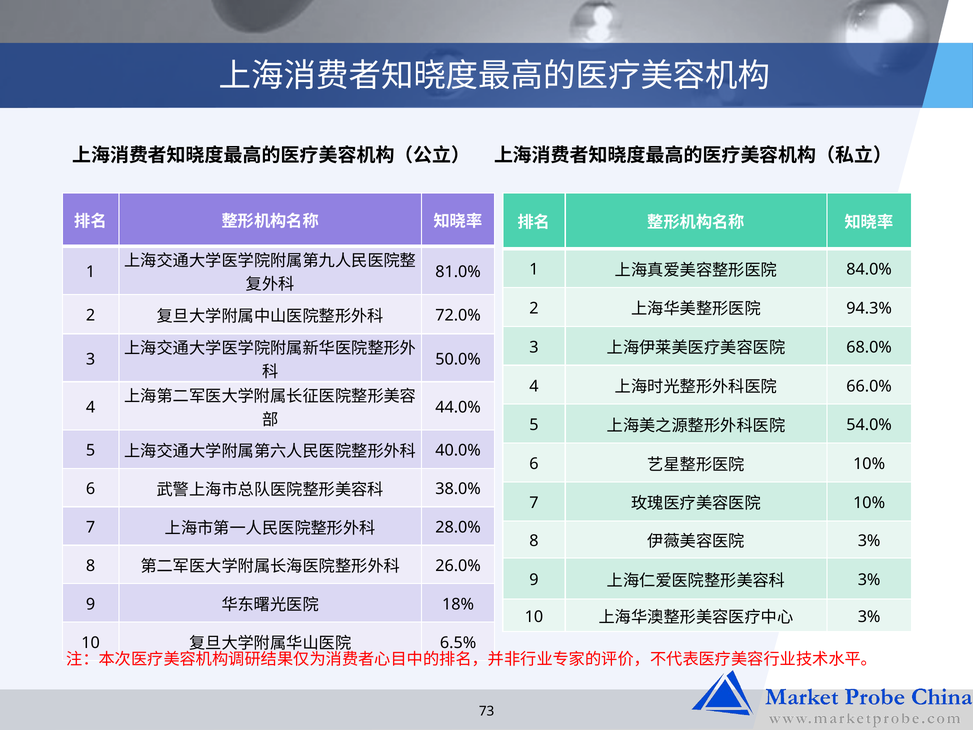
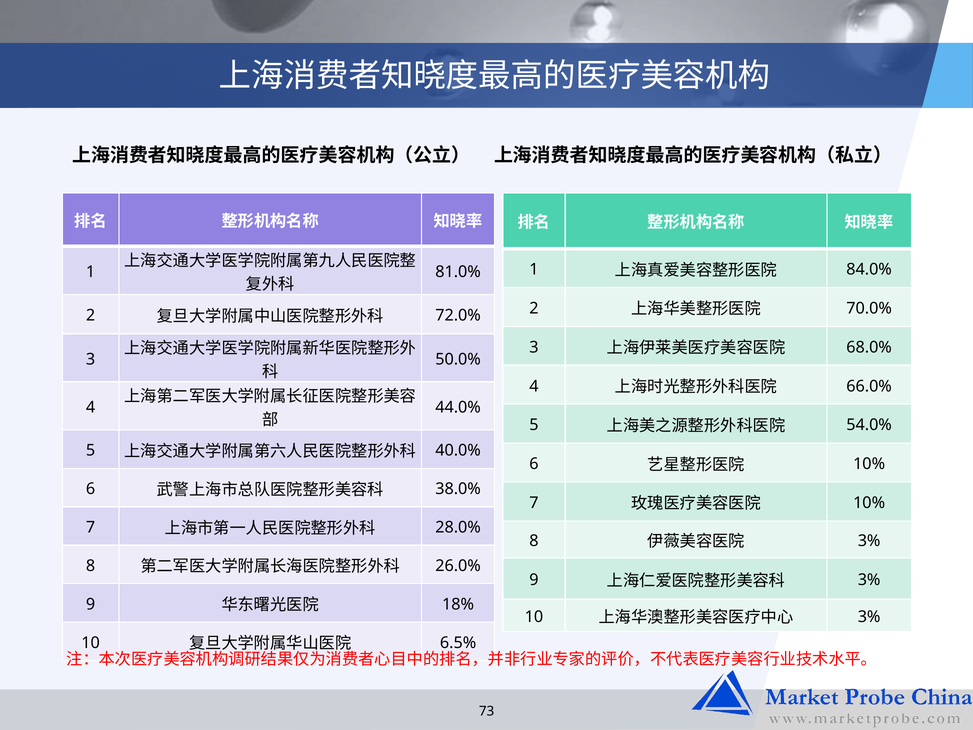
94.3%: 94.3% -> 70.0%
